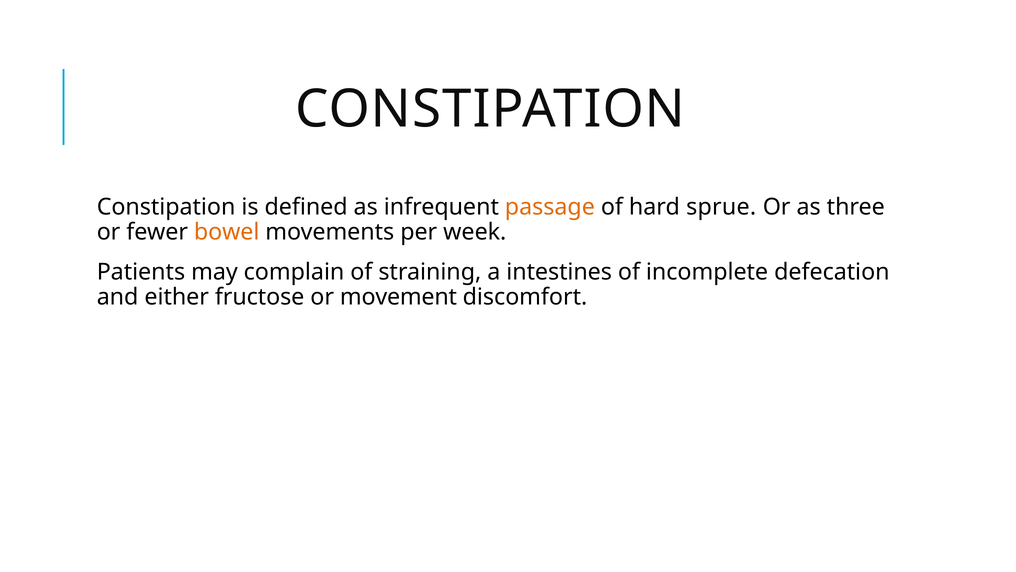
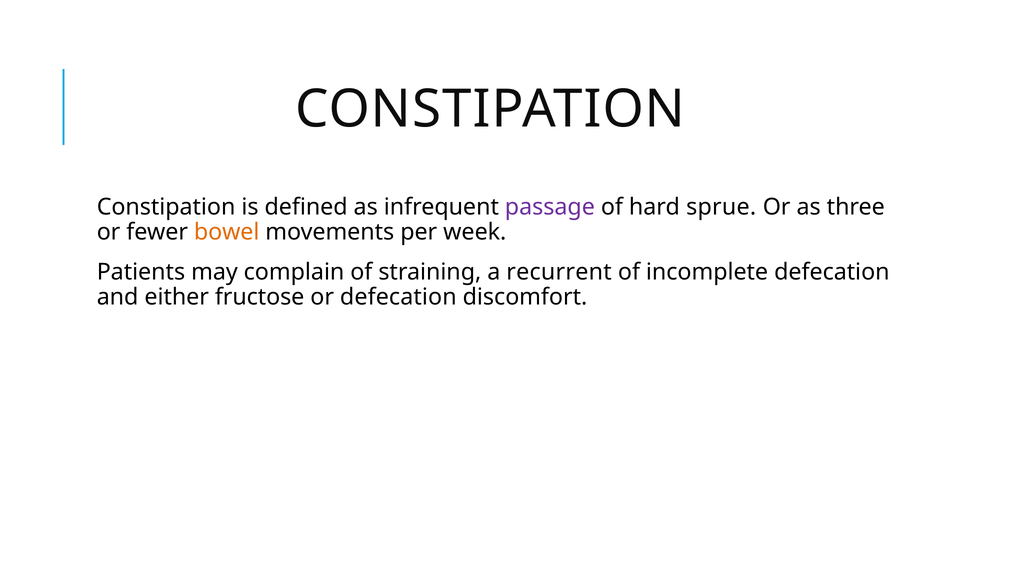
passage colour: orange -> purple
intestines: intestines -> recurrent
or movement: movement -> defecation
